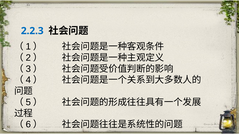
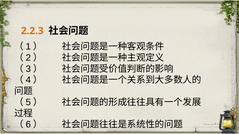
2.2.3 colour: blue -> orange
